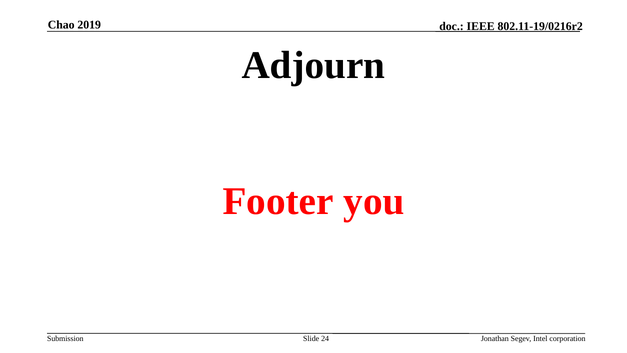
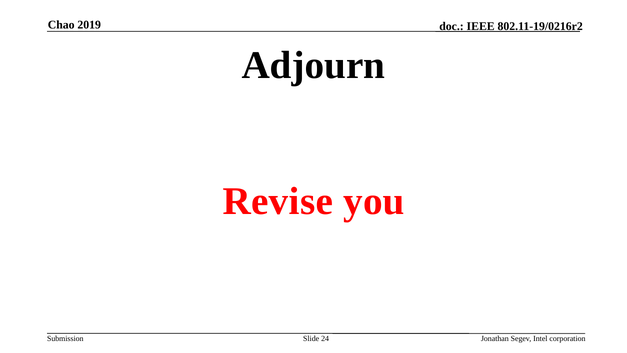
Footer: Footer -> Revise
